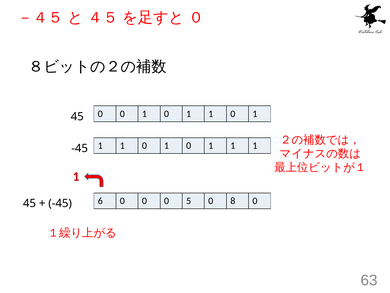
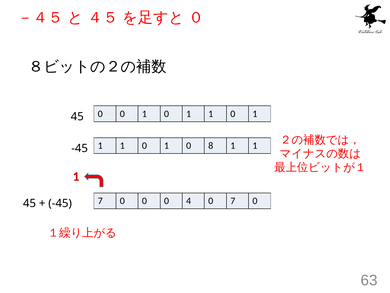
1 at (211, 145): 1 -> 8
-45 6: 6 -> 7
5: 5 -> 4
0 8: 8 -> 7
